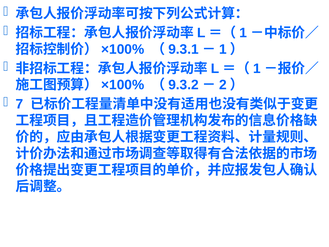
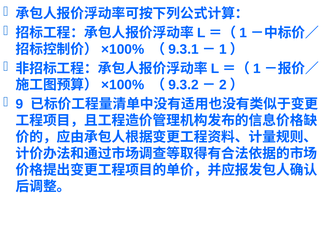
7: 7 -> 9
